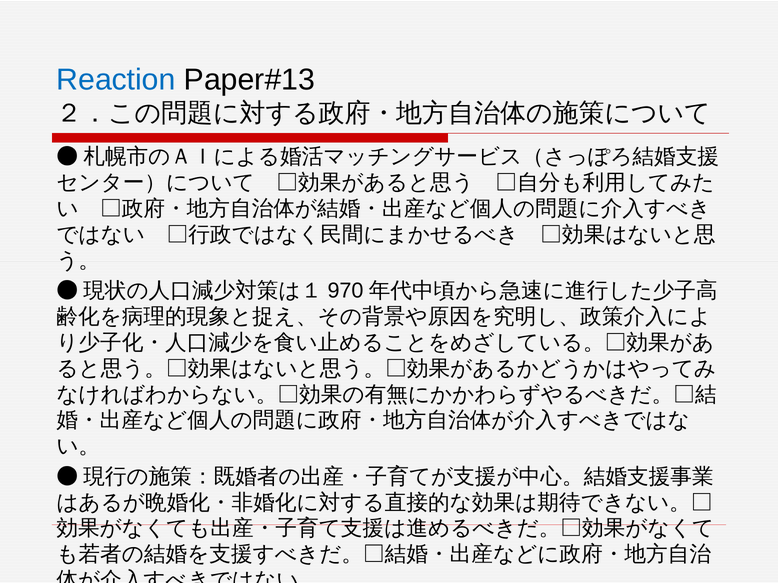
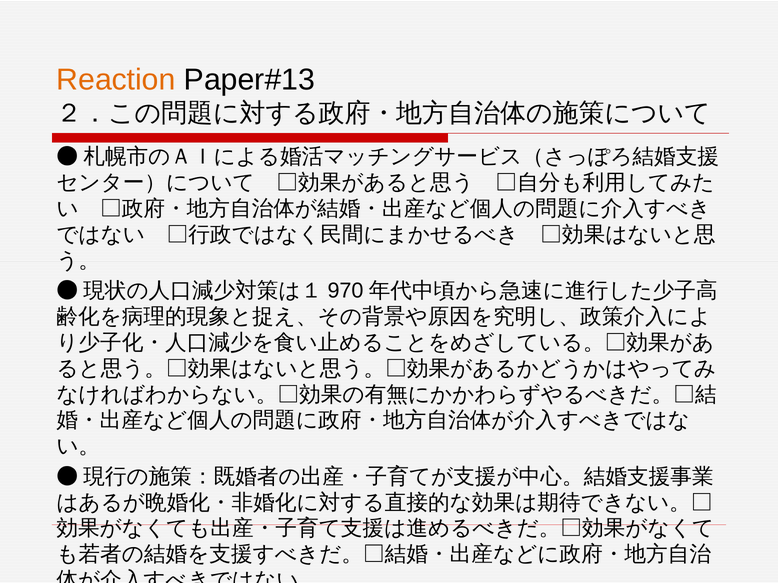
Reaction colour: blue -> orange
